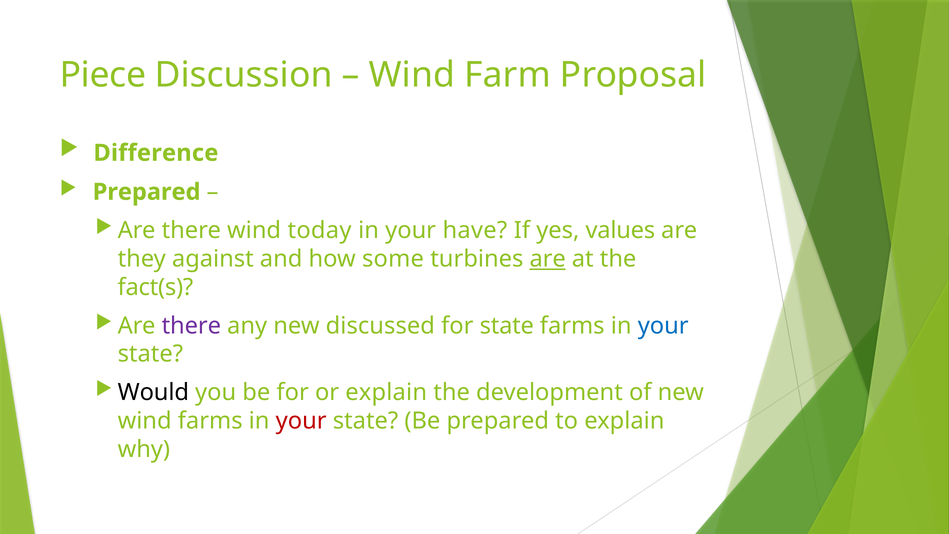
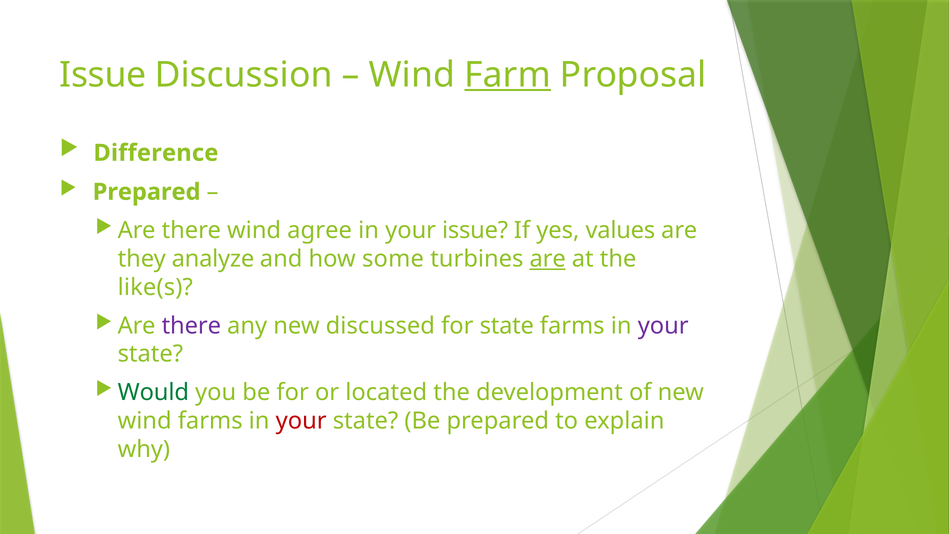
Piece at (103, 75): Piece -> Issue
Farm underline: none -> present
today: today -> agree
your have: have -> issue
against: against -> analyze
fact(s: fact(s -> like(s
your at (663, 326) colour: blue -> purple
Would colour: black -> green
or explain: explain -> located
